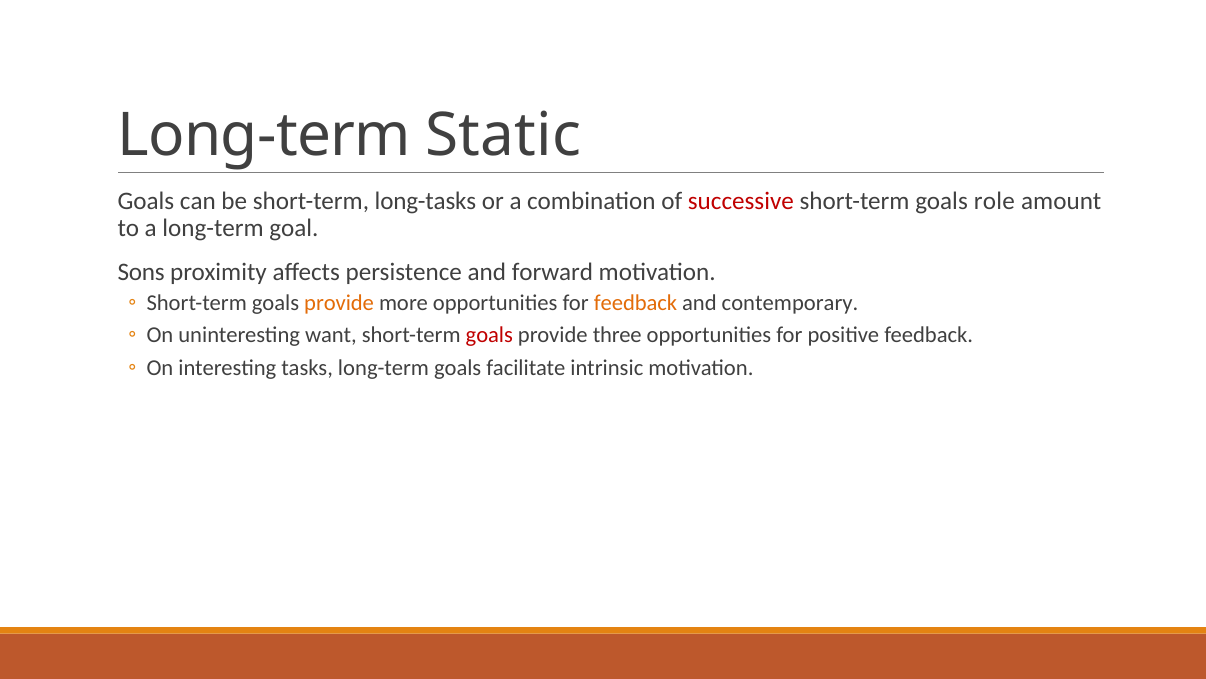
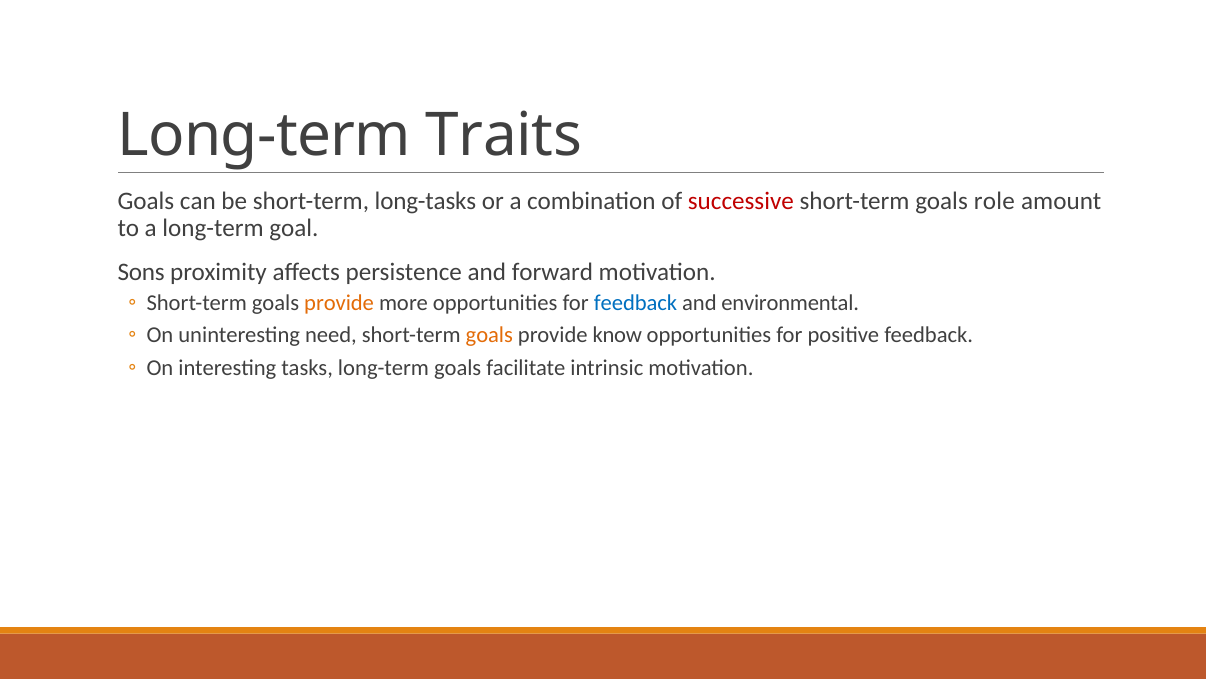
Static: Static -> Traits
feedback at (636, 303) colour: orange -> blue
contemporary: contemporary -> environmental
want: want -> need
goals at (489, 335) colour: red -> orange
three: three -> know
